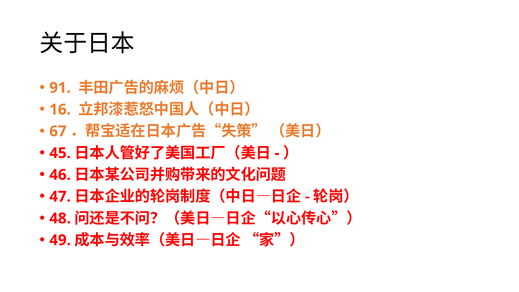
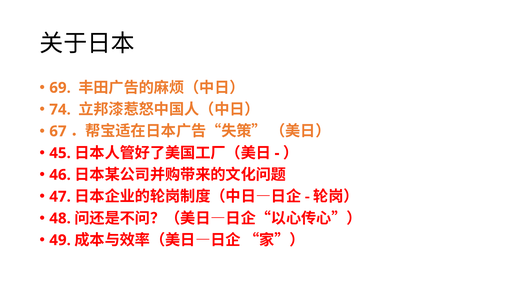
91: 91 -> 69
16: 16 -> 74
